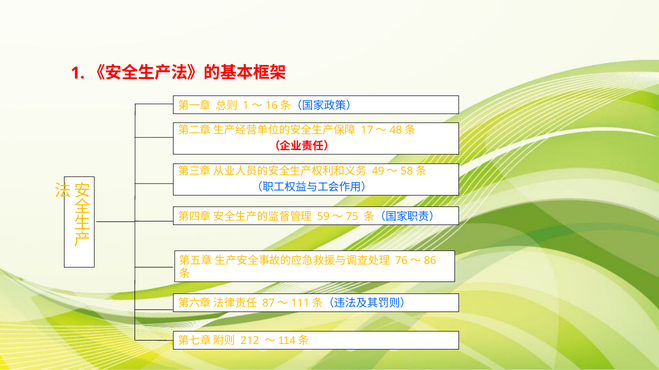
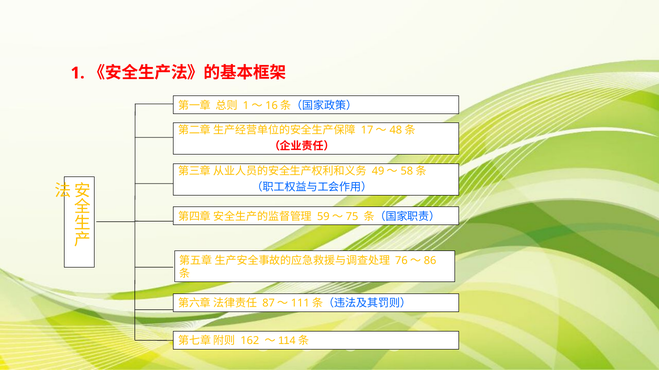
212: 212 -> 162
